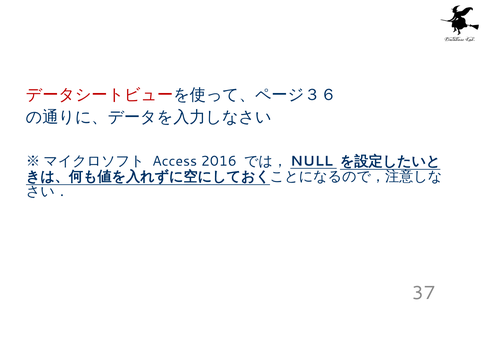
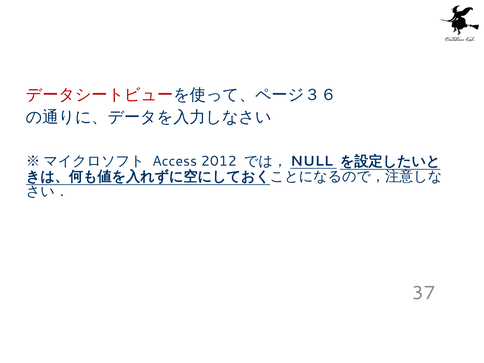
2016: 2016 -> 2012
